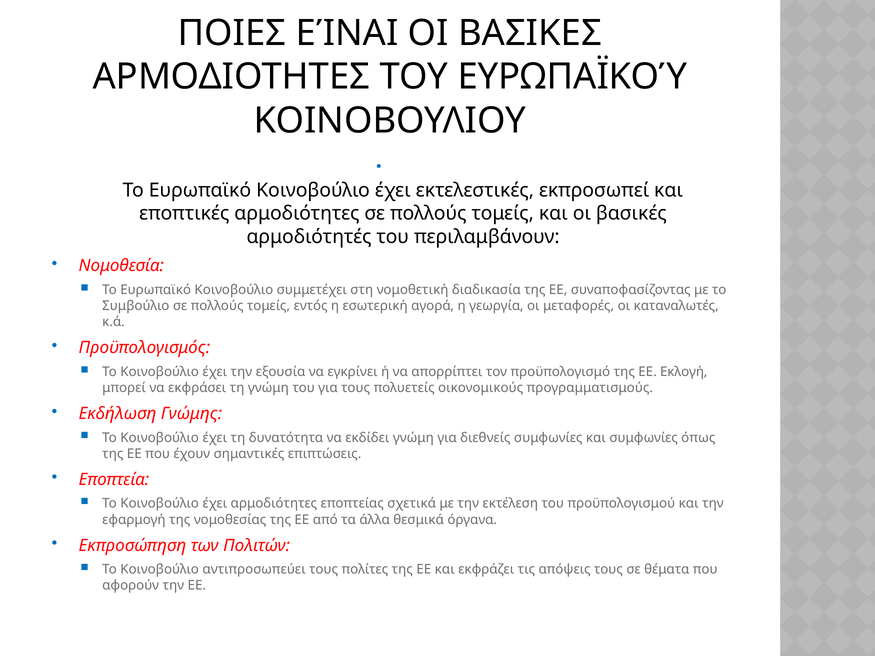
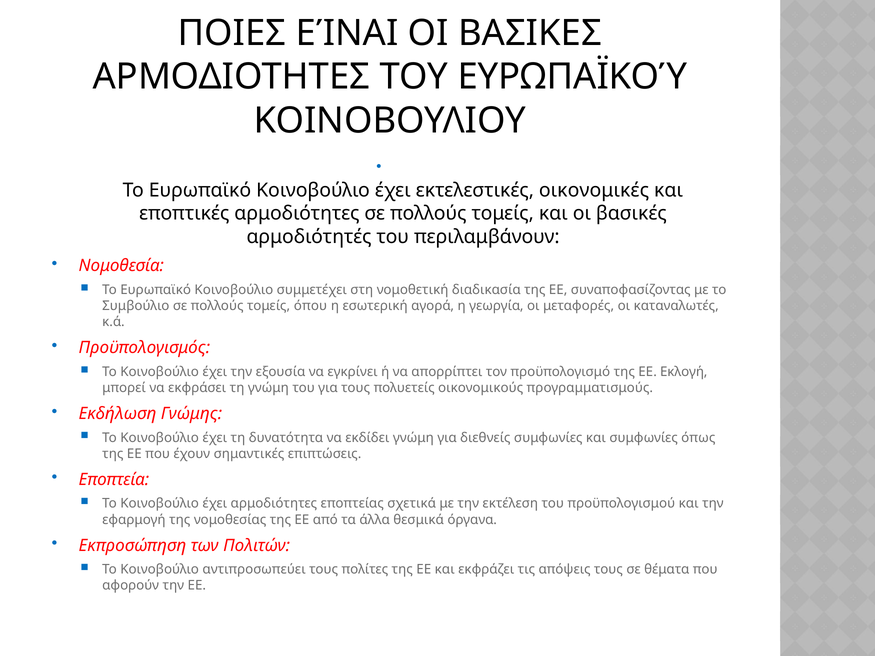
εκπροσωπεί: εκπροσωπεί -> οικονομικές
εντός: εντός -> όπου
